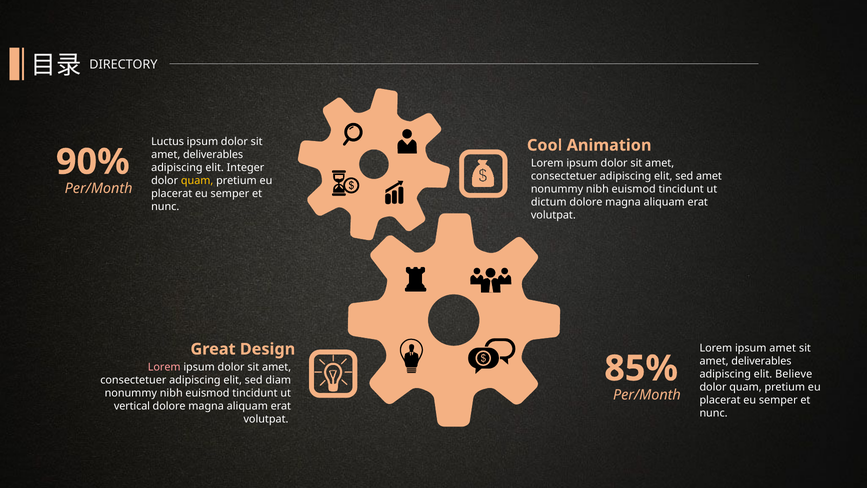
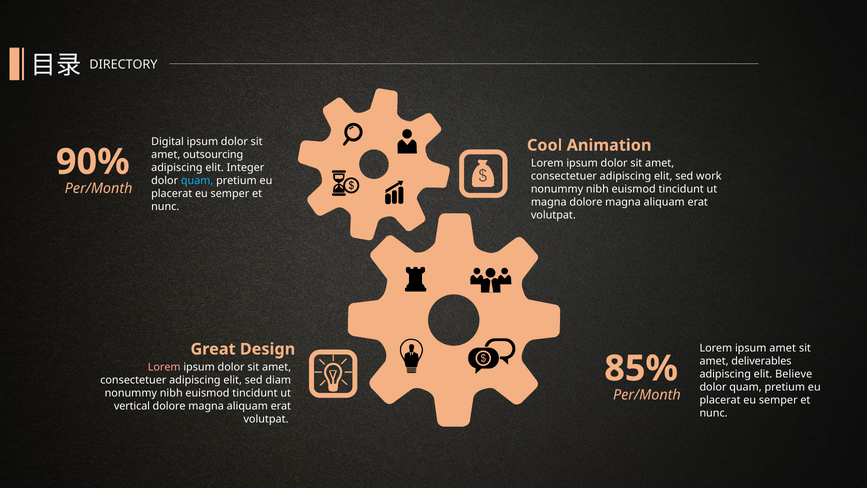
Luctus: Luctus -> Digital
deliverables at (213, 155): deliverables -> outsourcing
sed amet: amet -> work
quam at (197, 181) colour: yellow -> light blue
dictum at (549, 202): dictum -> magna
